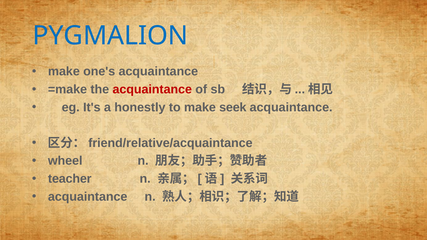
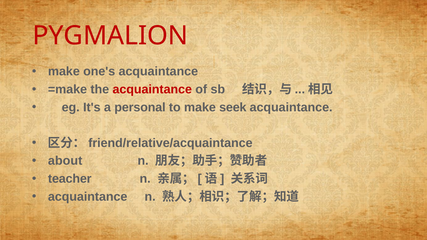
PYGMALION colour: blue -> red
honestly: honestly -> personal
wheel: wheel -> about
